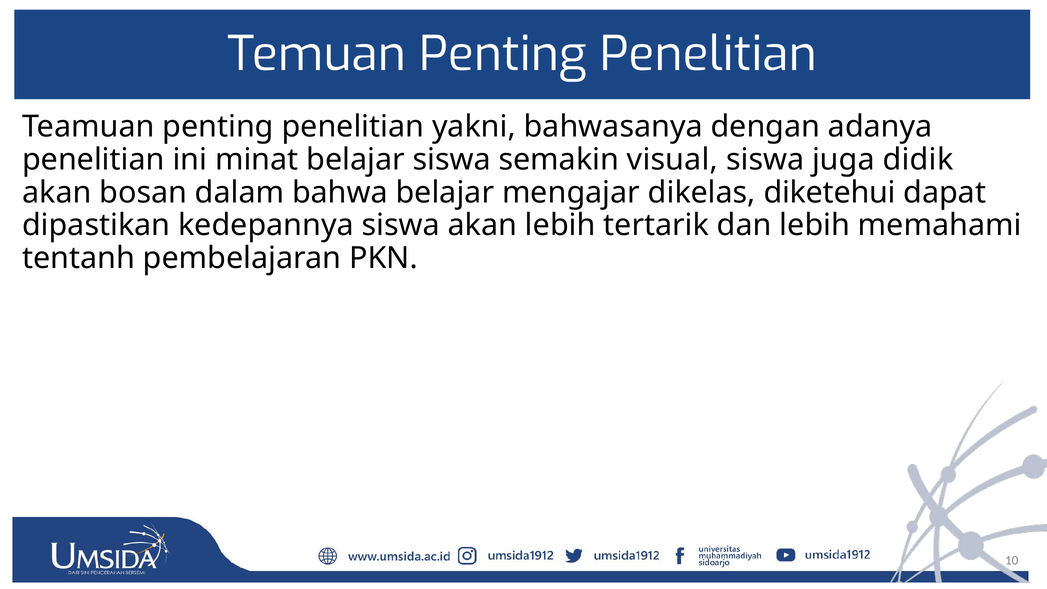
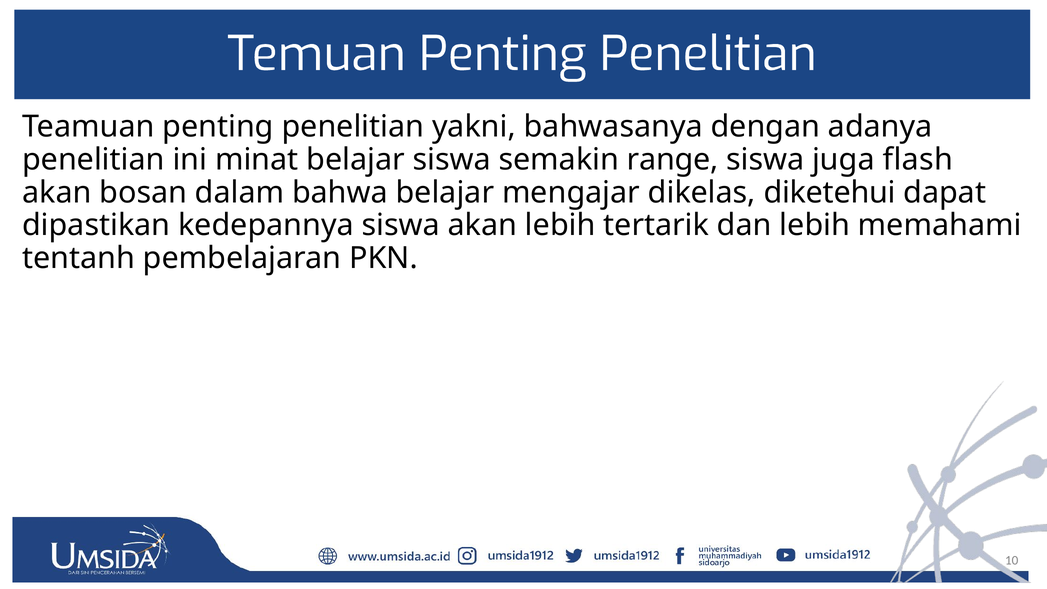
visual: visual -> range
didik: didik -> flash
